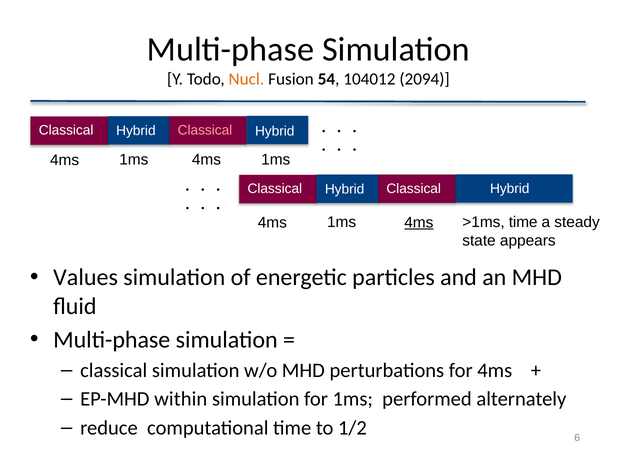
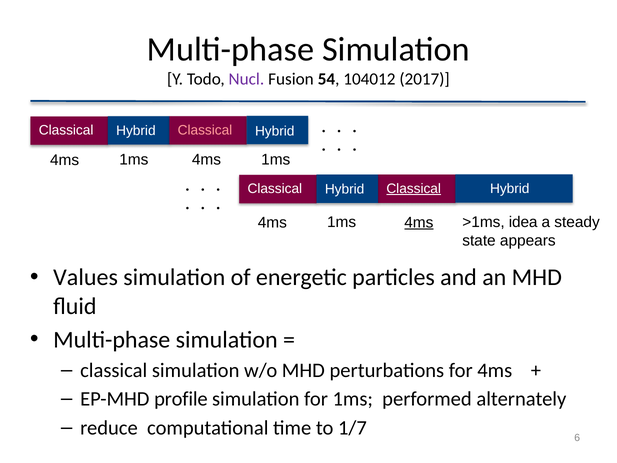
Nucl colour: orange -> purple
2094: 2094 -> 2017
Classical at (414, 188) underline: none -> present
>1ms time: time -> idea
within: within -> profile
1/2: 1/2 -> 1/7
